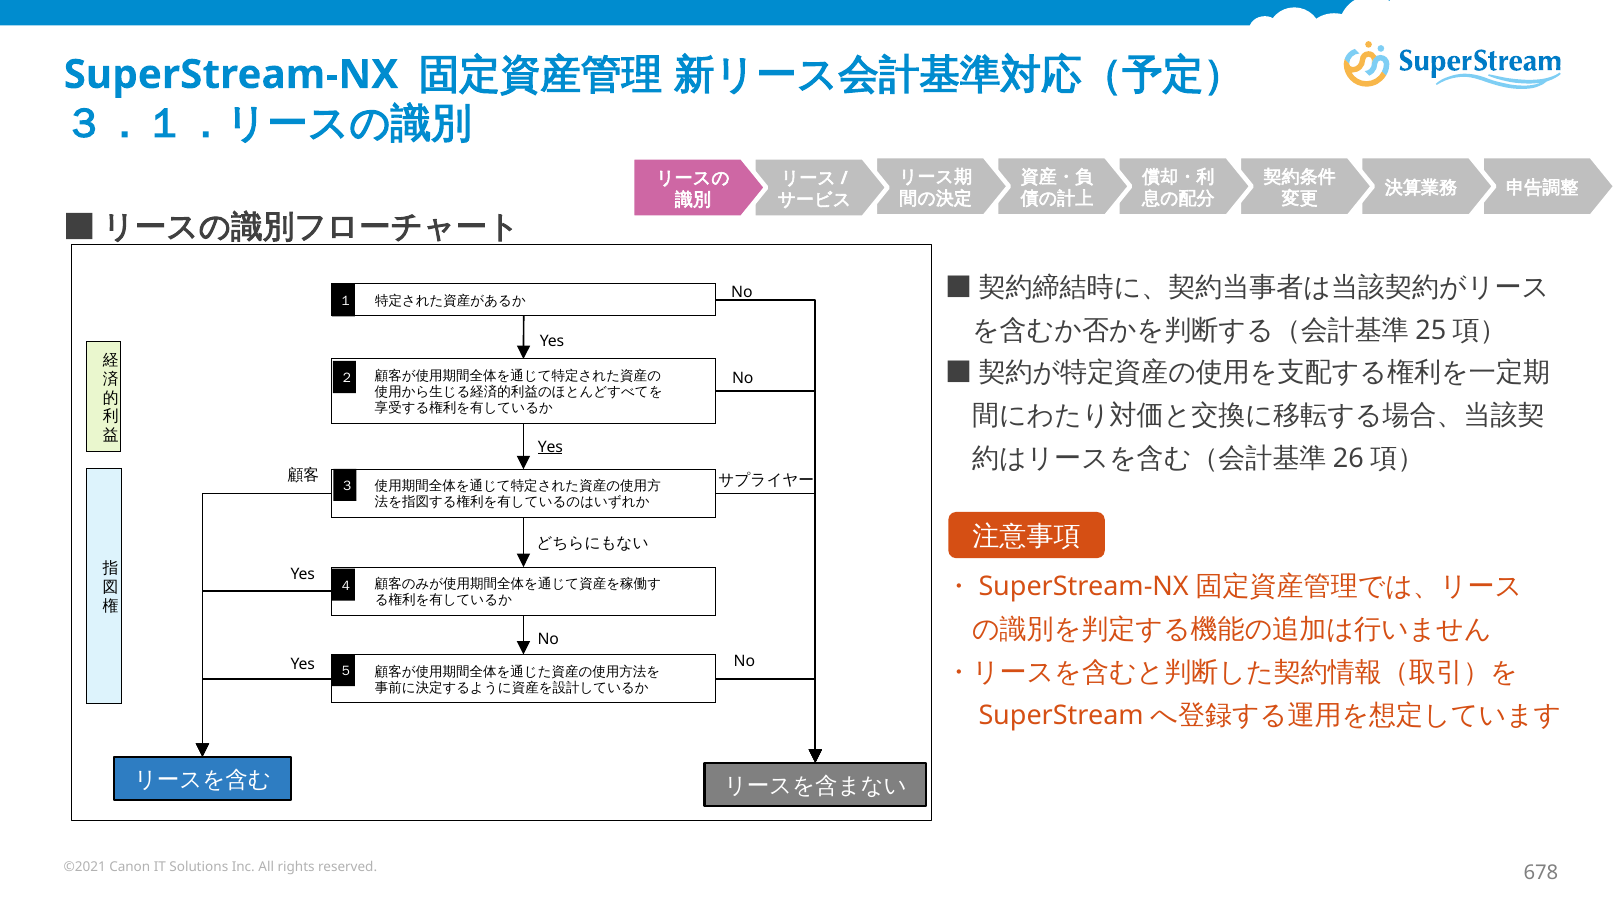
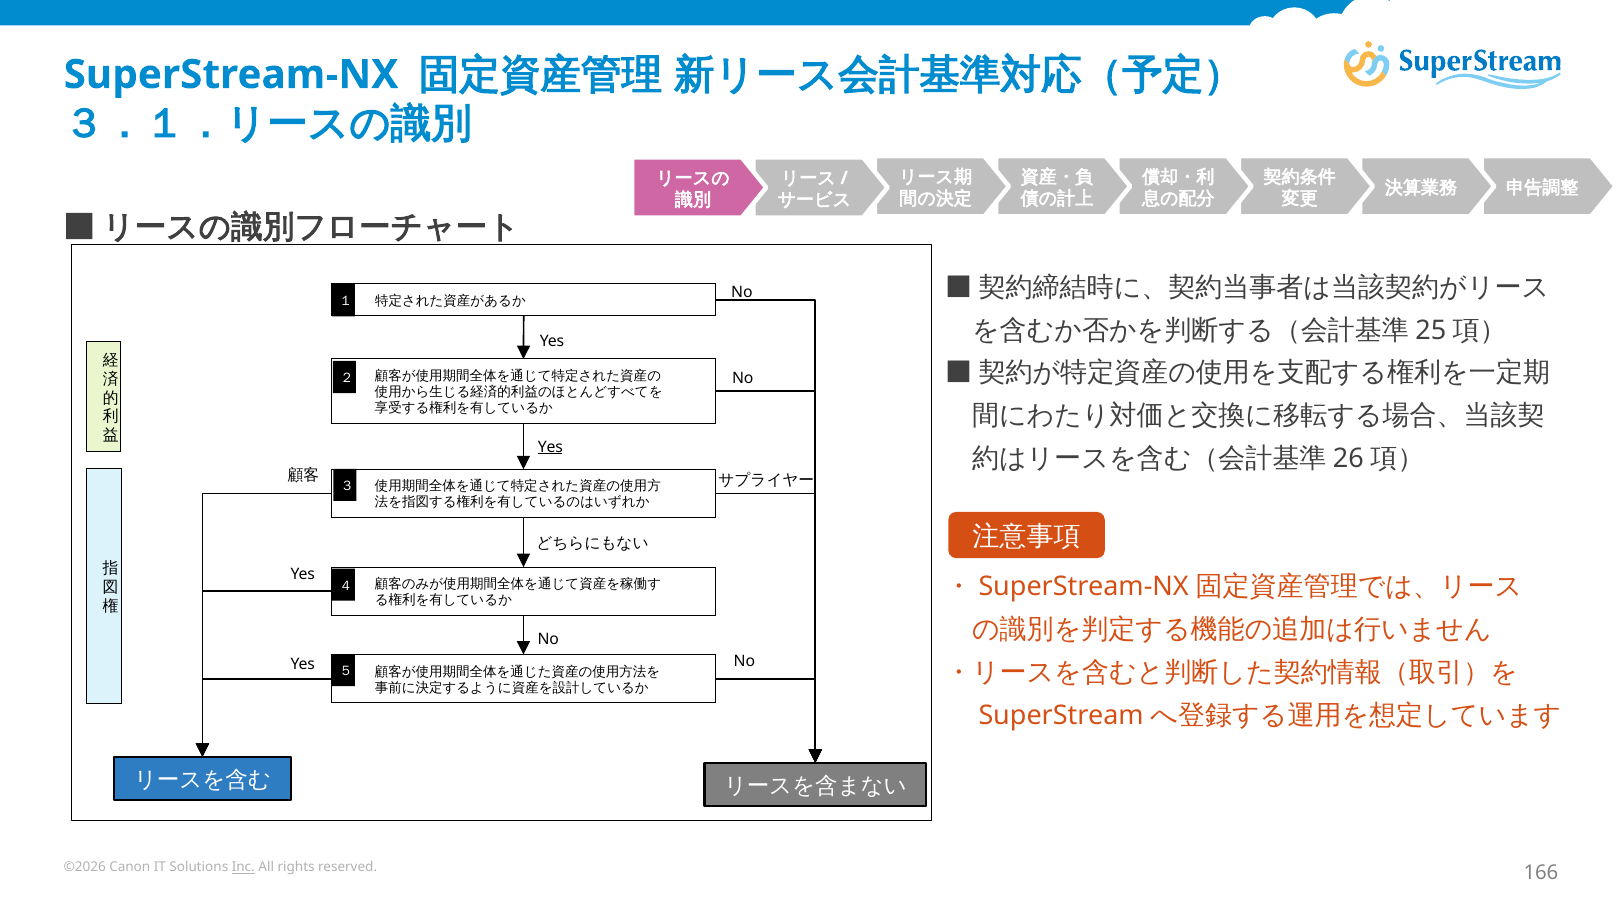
©2021: ©2021 -> ©2026
Inc underline: none -> present
678: 678 -> 166
